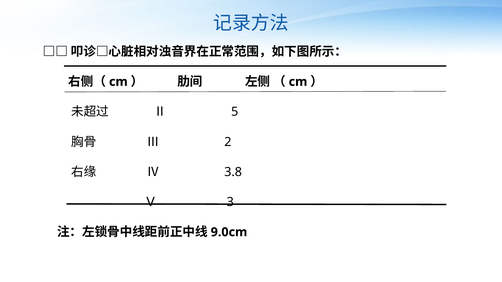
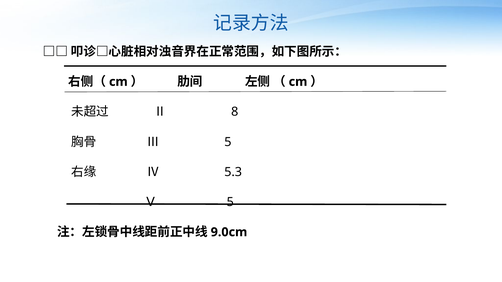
5: 5 -> 8
Ⅲ 2: 2 -> 5
3.8: 3.8 -> 5.3
Ⅴ 3: 3 -> 5
